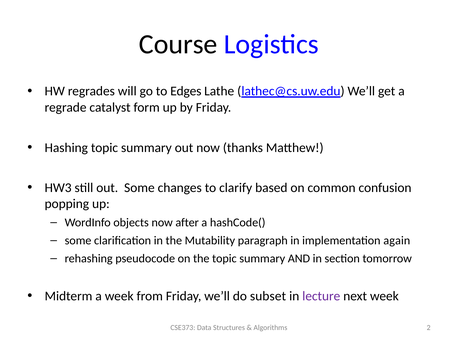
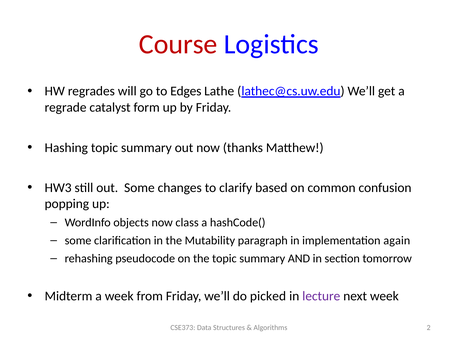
Course colour: black -> red
after: after -> class
subset: subset -> picked
